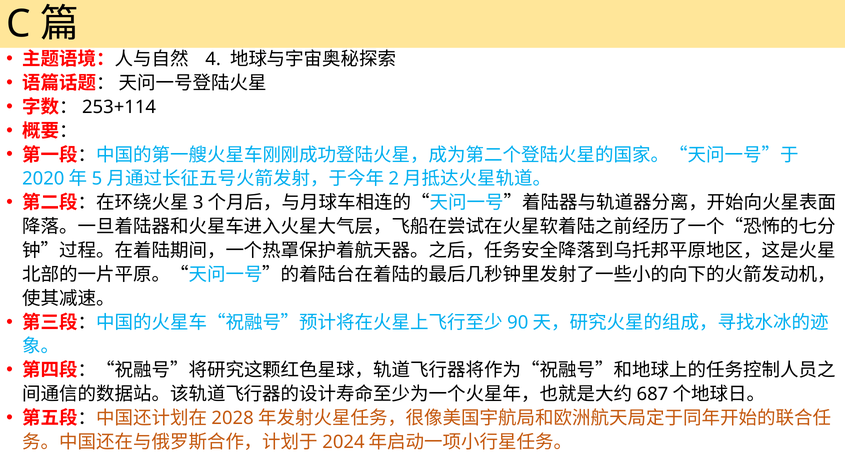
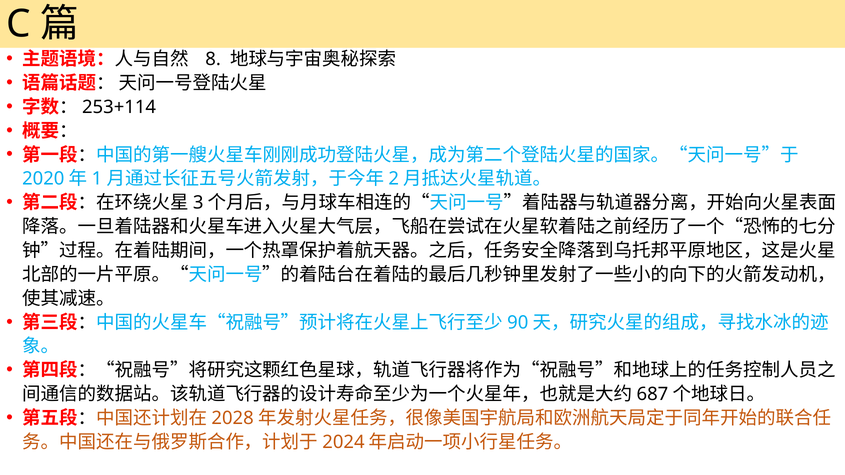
4: 4 -> 8
5: 5 -> 1
